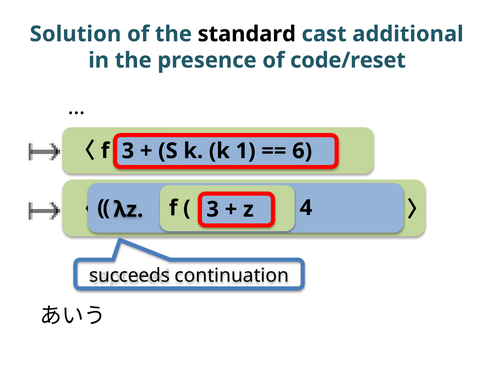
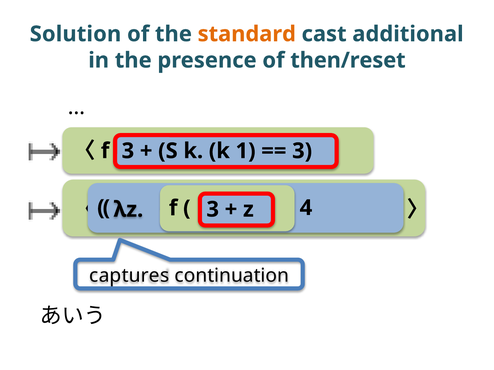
standard colour: black -> orange
code/reset: code/reset -> then/reset
6 at (302, 151): 6 -> 3
succeeds: succeeds -> captures
